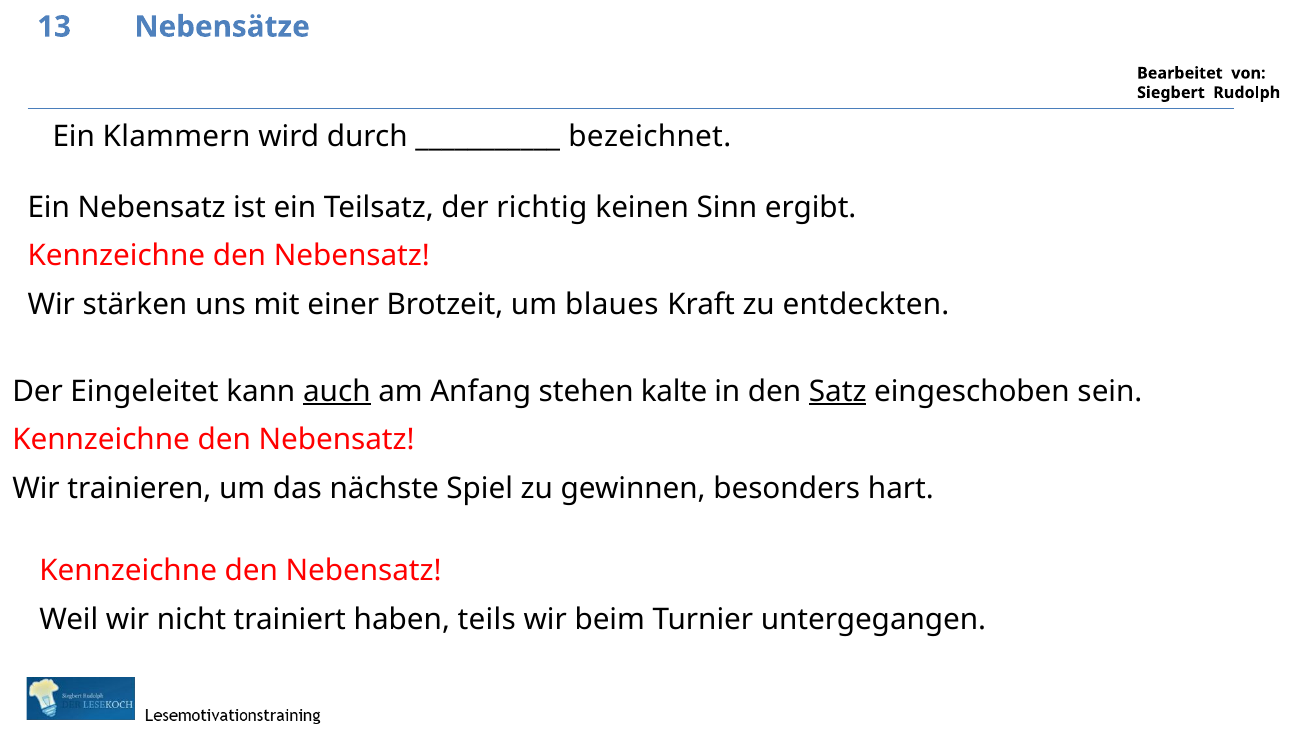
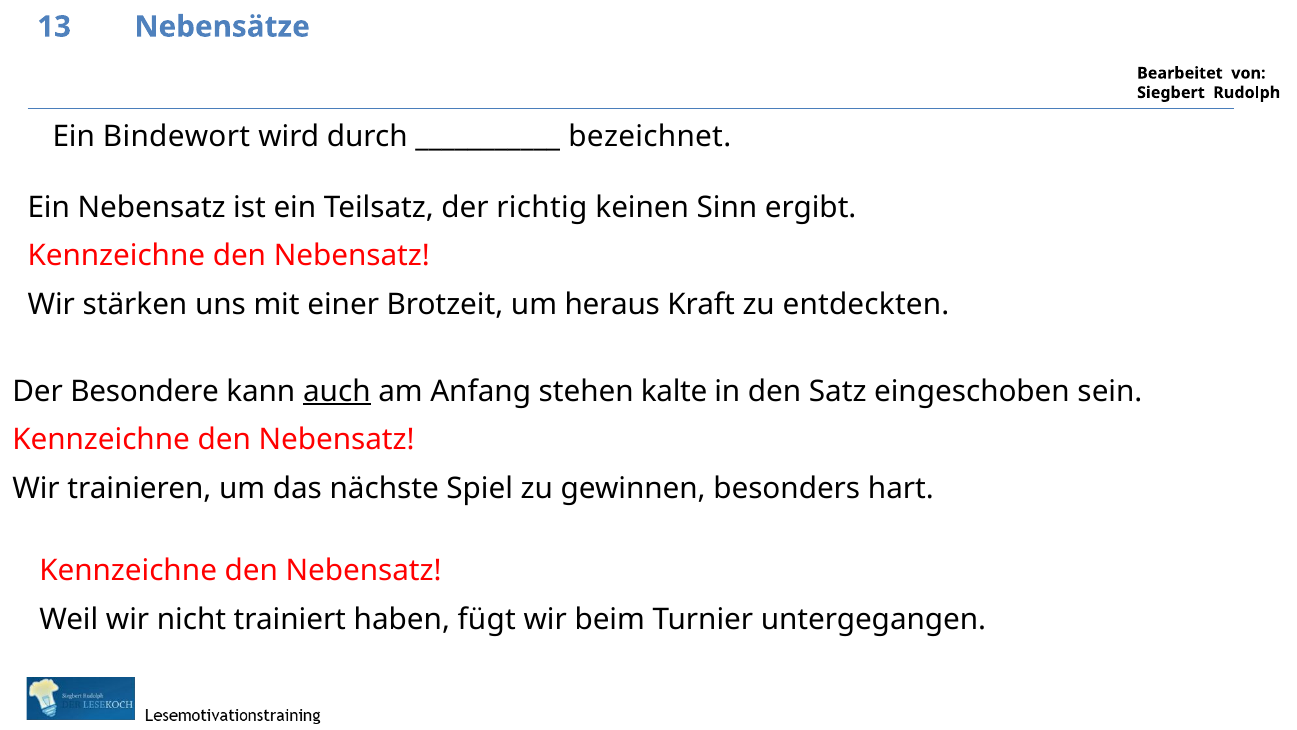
Klammern: Klammern -> Bindewort
blaues: blaues -> heraus
Eingeleitet: Eingeleitet -> Besondere
Satz underline: present -> none
teils: teils -> fügt
